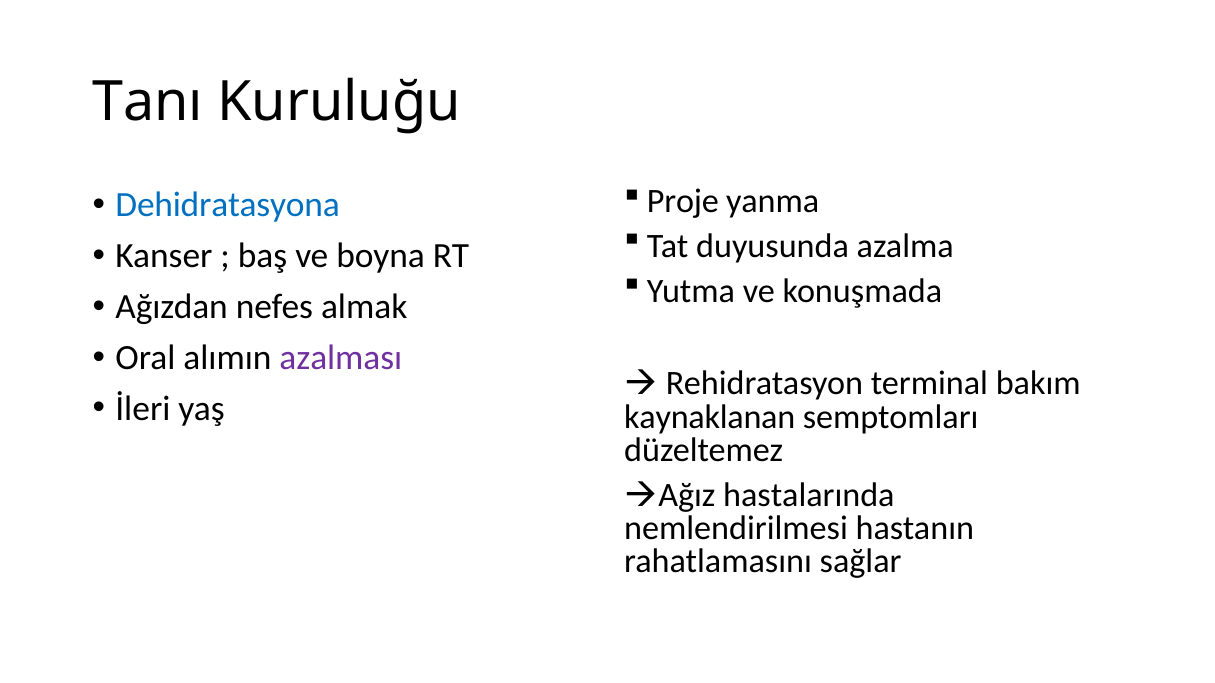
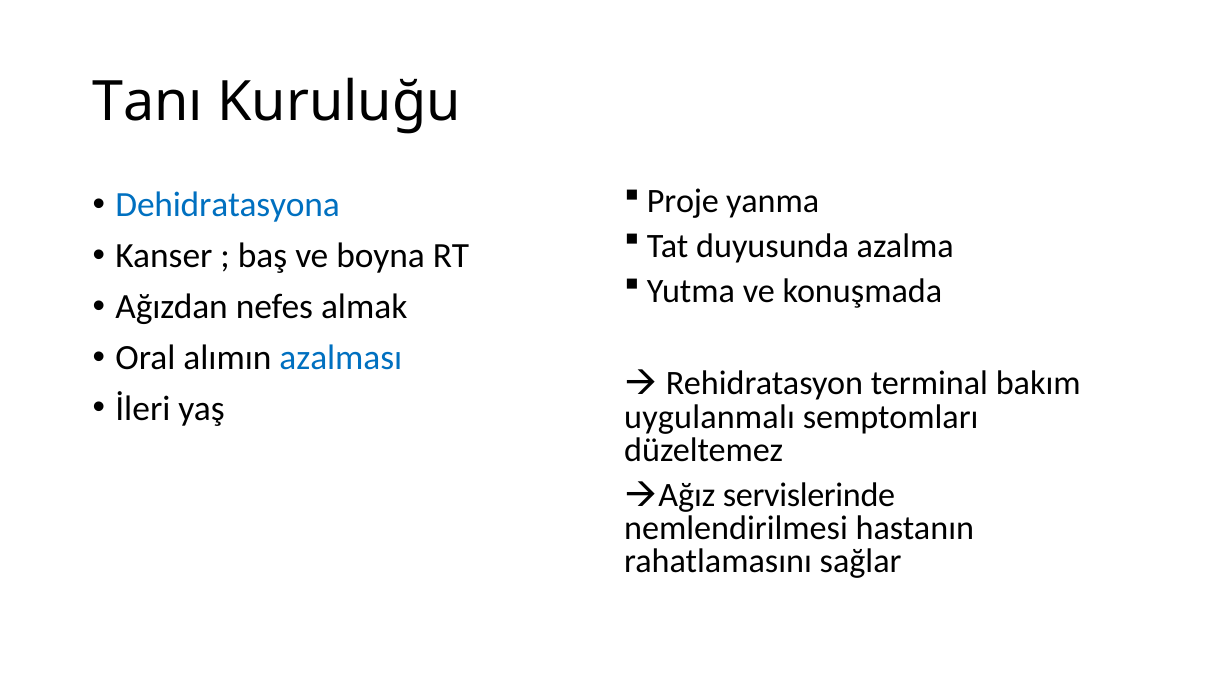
azalması colour: purple -> blue
kaynaklanan: kaynaklanan -> uygulanmalı
hastalarında: hastalarında -> servislerinde
